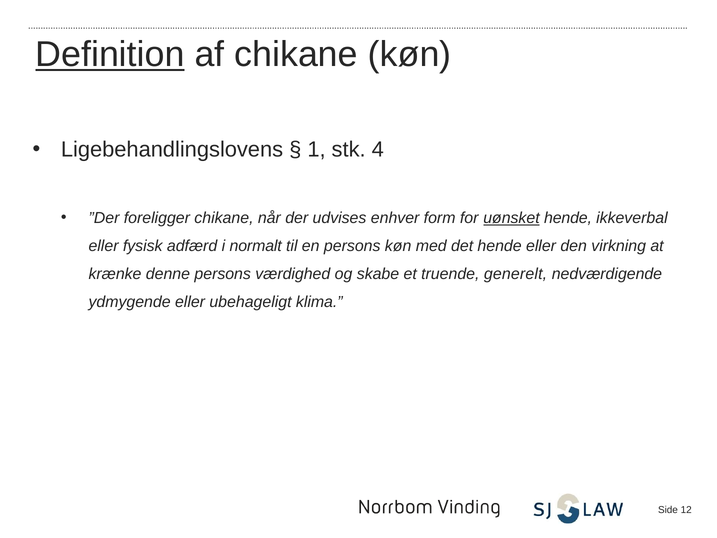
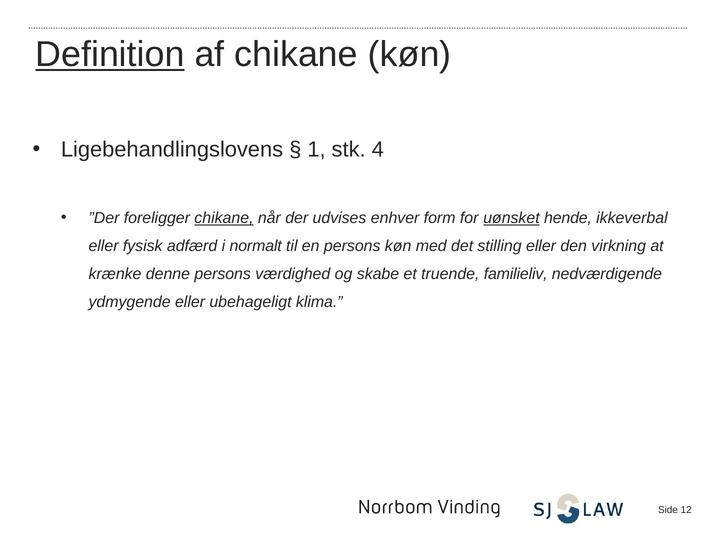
chikane at (224, 218) underline: none -> present
det hende: hende -> stilling
generelt: generelt -> familieliv
